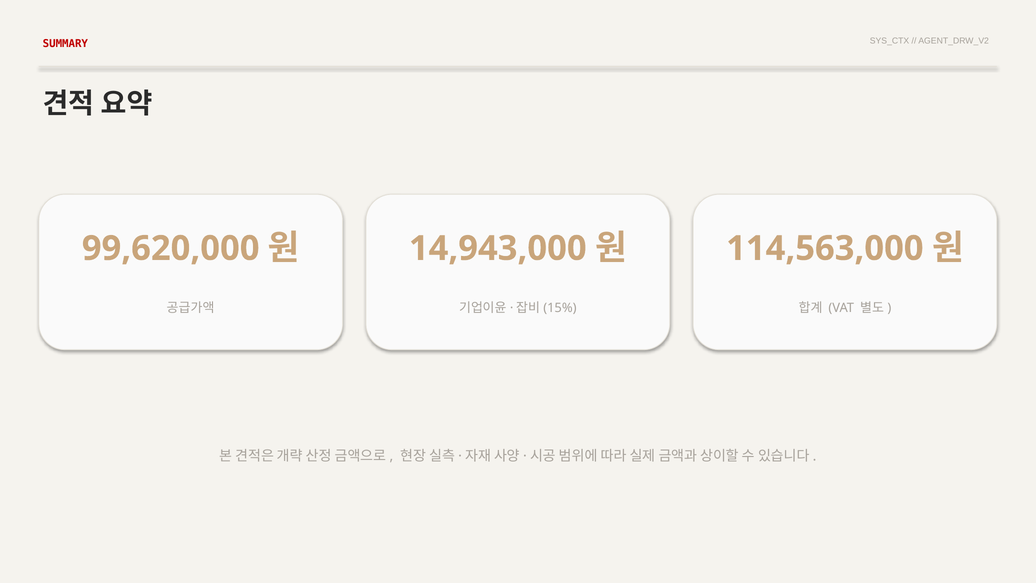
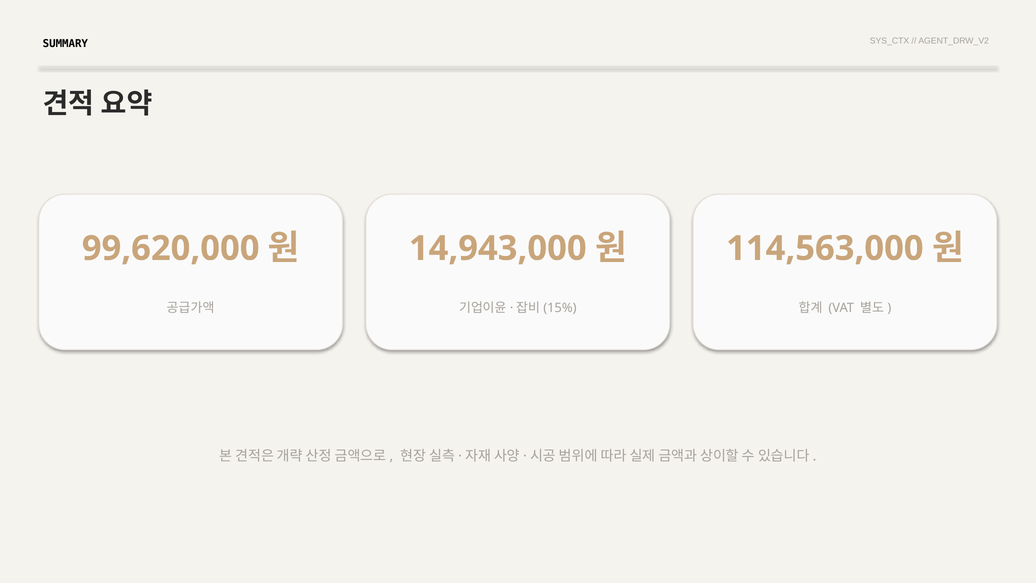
SUMMARY colour: red -> black
